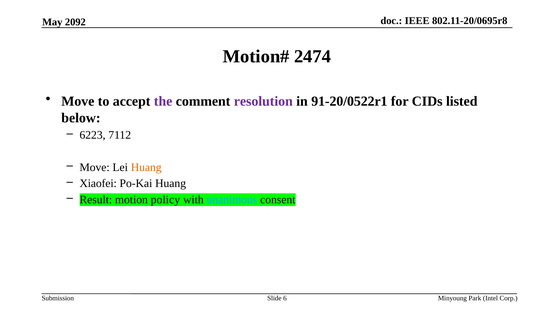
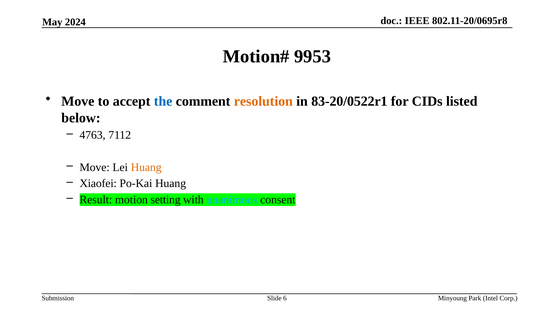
2092: 2092 -> 2024
2474: 2474 -> 9953
the colour: purple -> blue
resolution colour: purple -> orange
91-20/0522r1: 91-20/0522r1 -> 83-20/0522r1
6223: 6223 -> 4763
policy: policy -> setting
